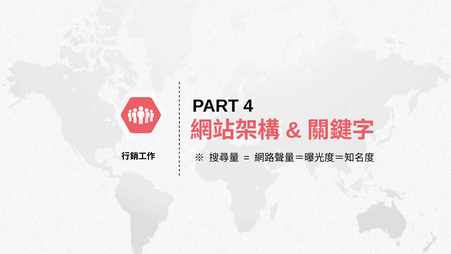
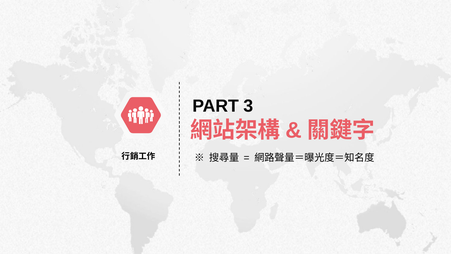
4: 4 -> 3
